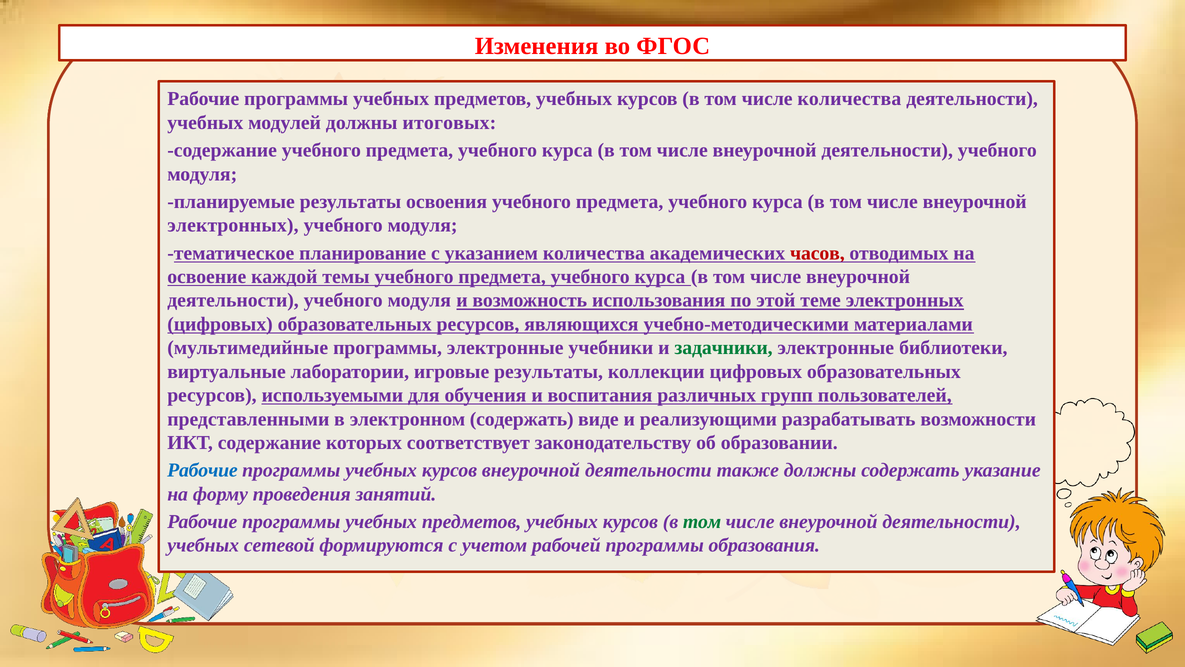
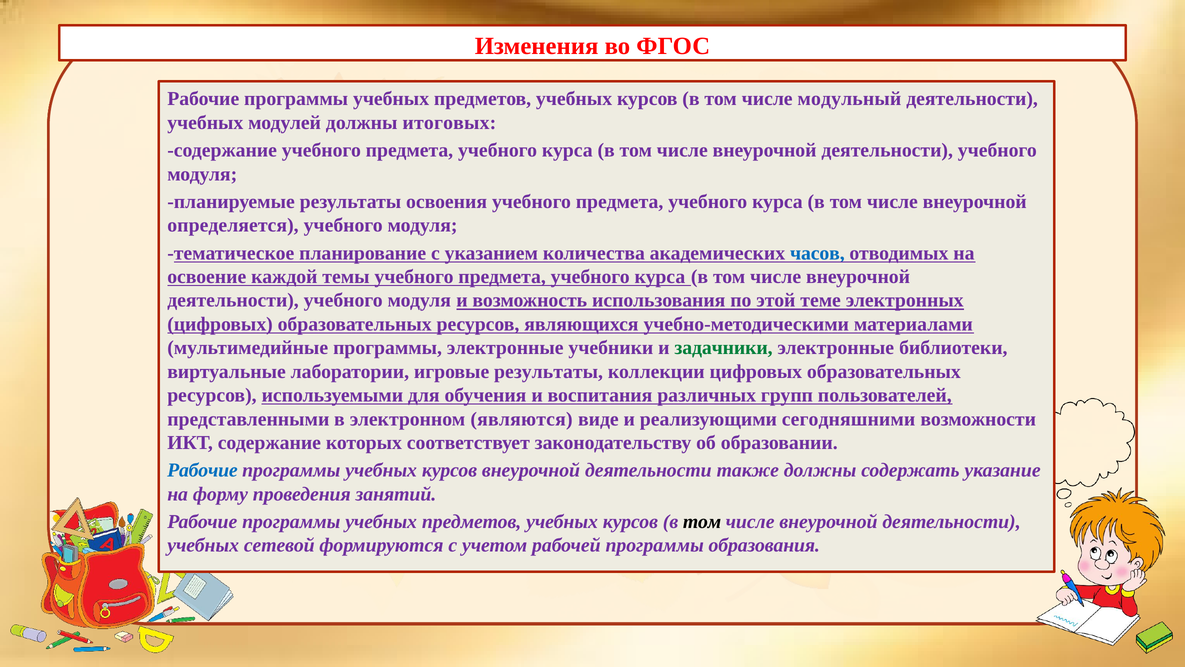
числе количества: количества -> модульный
электронных at (233, 225): электронных -> определяется
часов colour: red -> blue
электронном содержать: содержать -> являются
разрабатывать: разрабатывать -> сегодняшними
том at (702, 521) colour: green -> black
